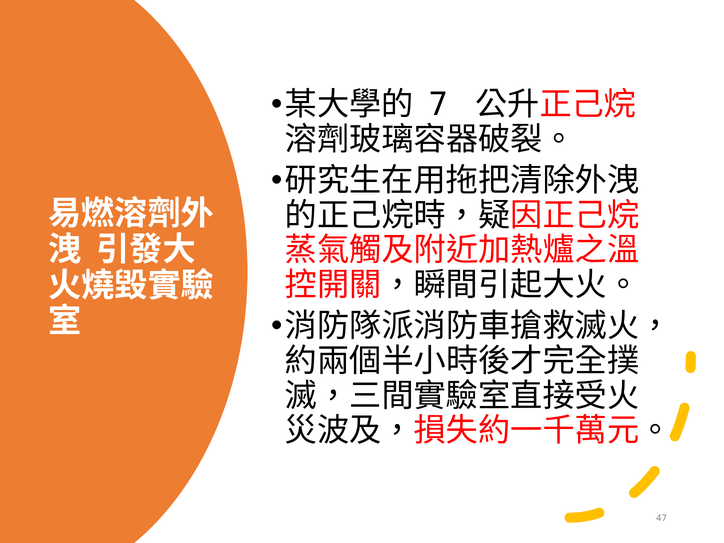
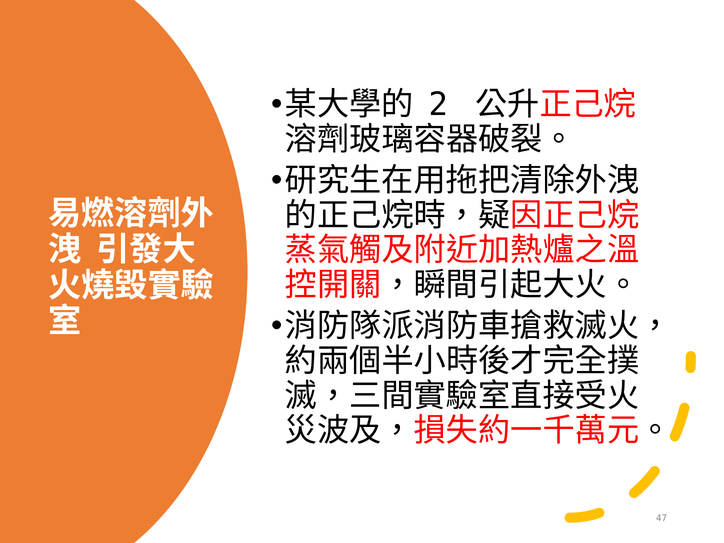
7: 7 -> 2
